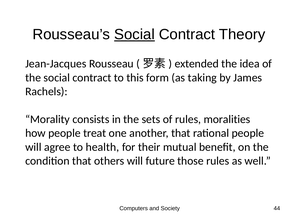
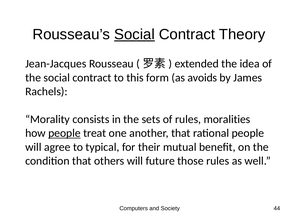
taking: taking -> avoids
people at (64, 133) underline: none -> present
health: health -> typical
